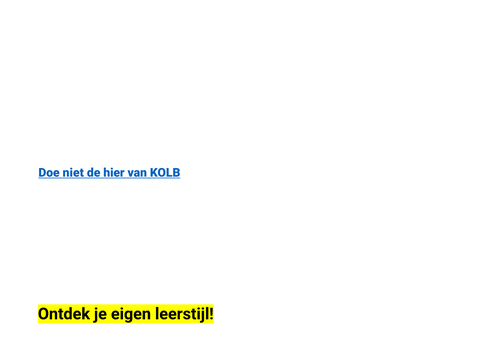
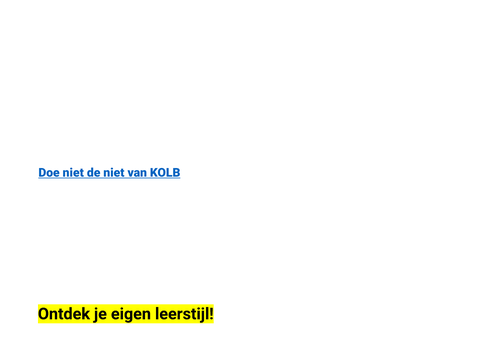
de hier: hier -> niet
